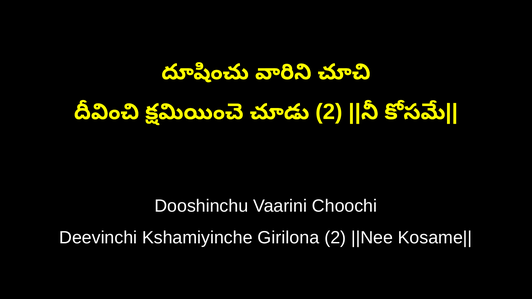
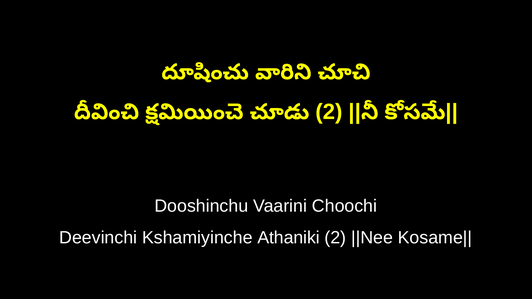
Girilona: Girilona -> Athaniki
